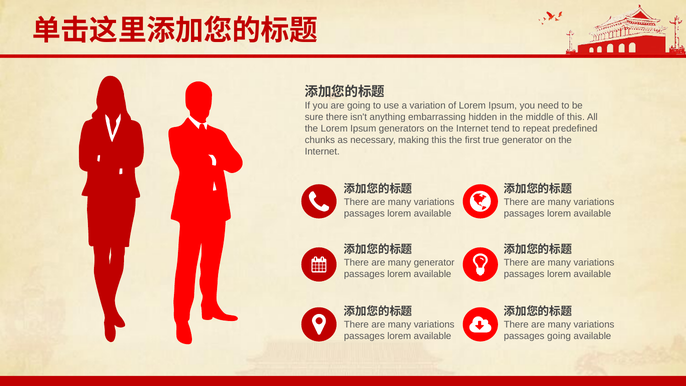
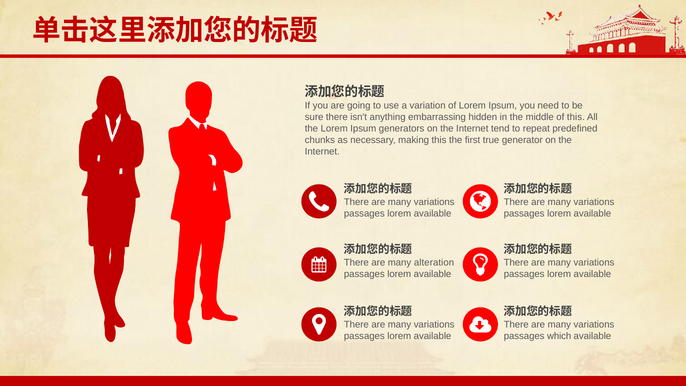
many generator: generator -> alteration
passages going: going -> which
